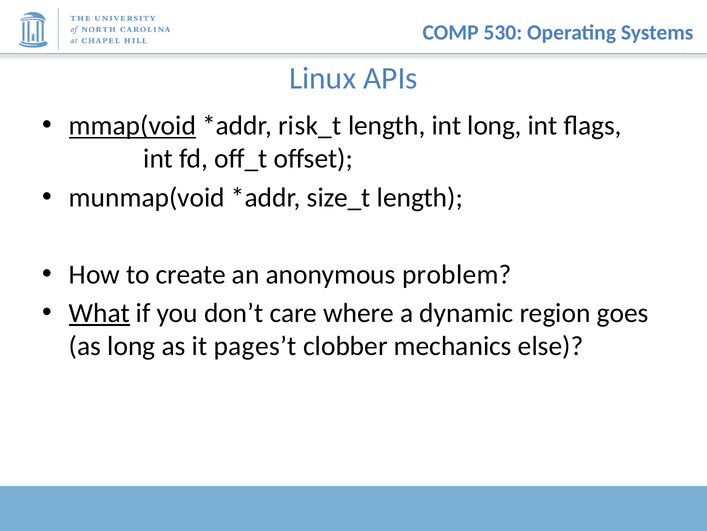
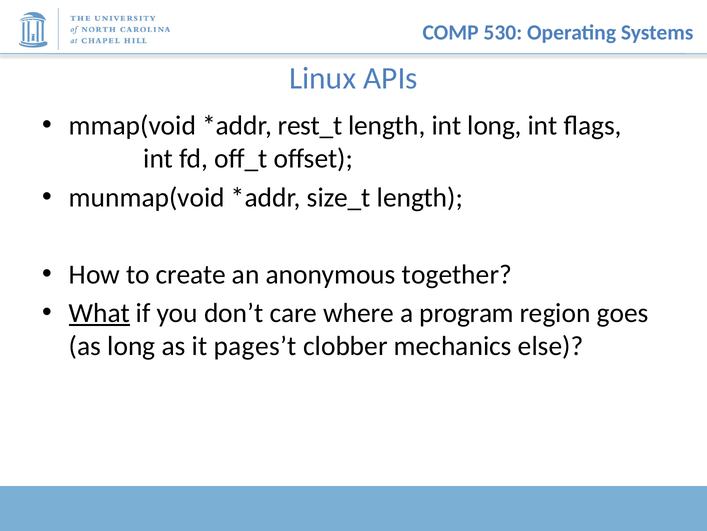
mmap(void underline: present -> none
risk_t: risk_t -> rest_t
problem: problem -> together
dynamic: dynamic -> program
